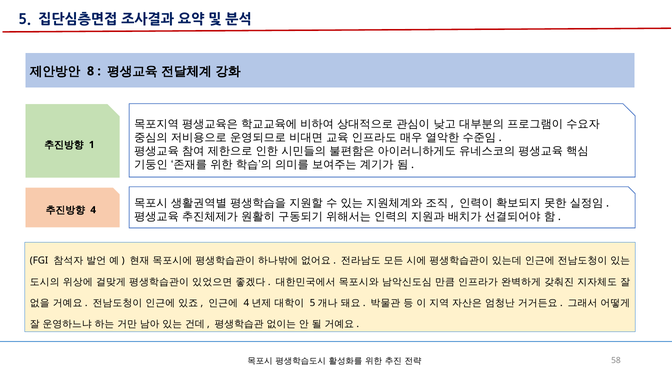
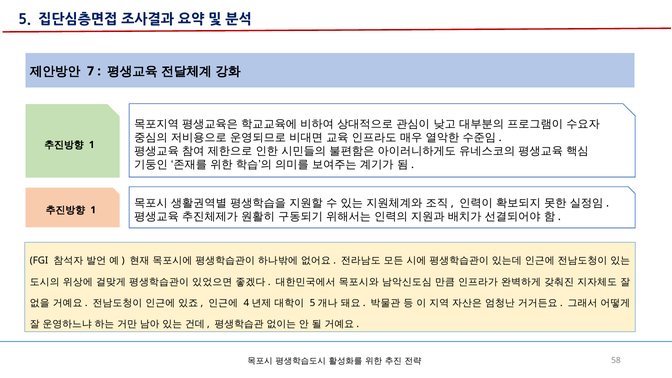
8: 8 -> 7
4 at (93, 210): 4 -> 1
